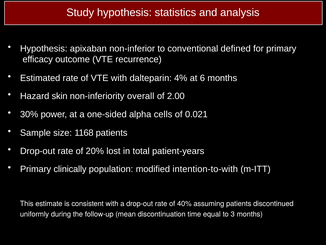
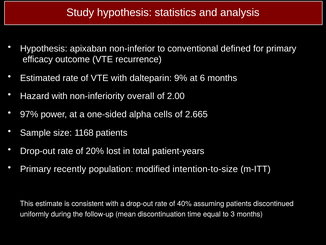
4%: 4% -> 9%
Hazard skin: skin -> with
30%: 30% -> 97%
0.021: 0.021 -> 2.665
clinically: clinically -> recently
intention-to-with: intention-to-with -> intention-to-size
